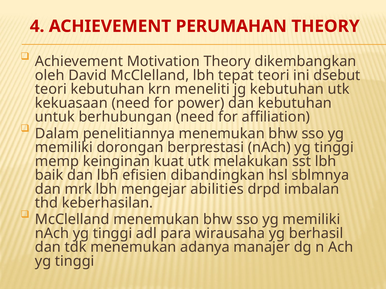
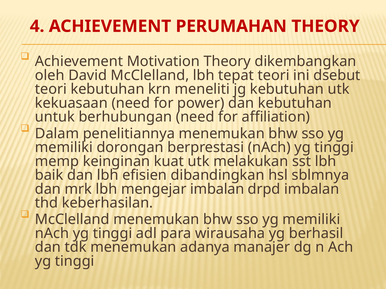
mengejar abilities: abilities -> imbalan
